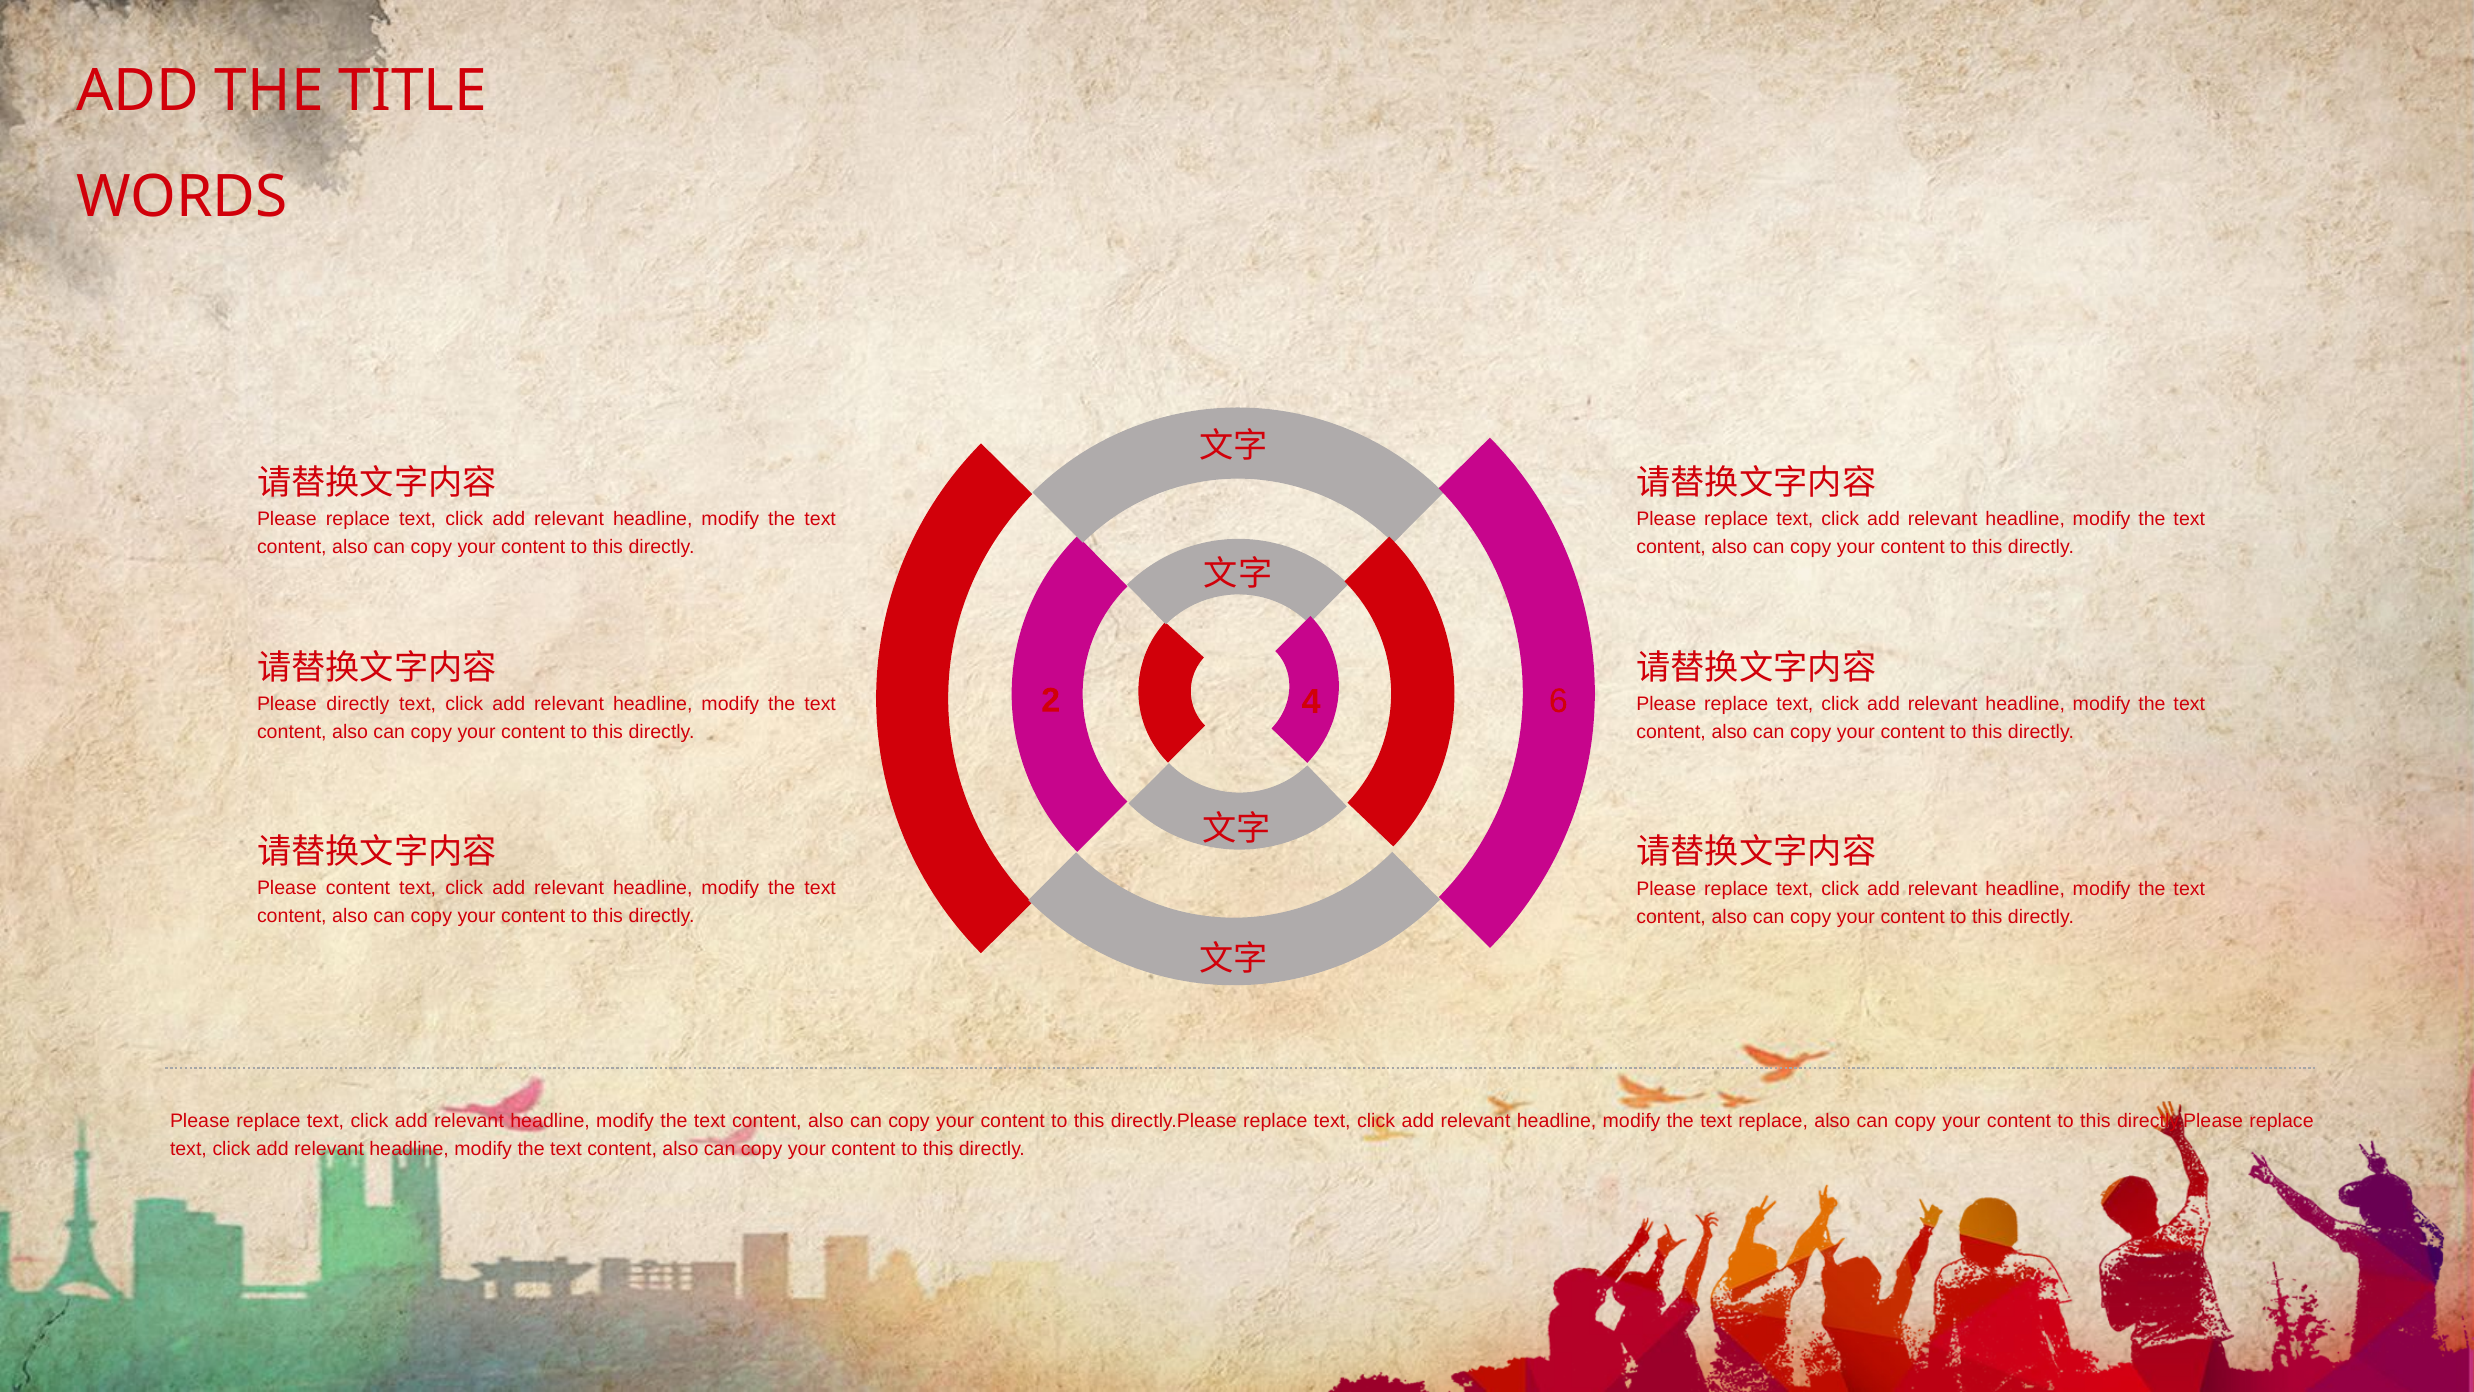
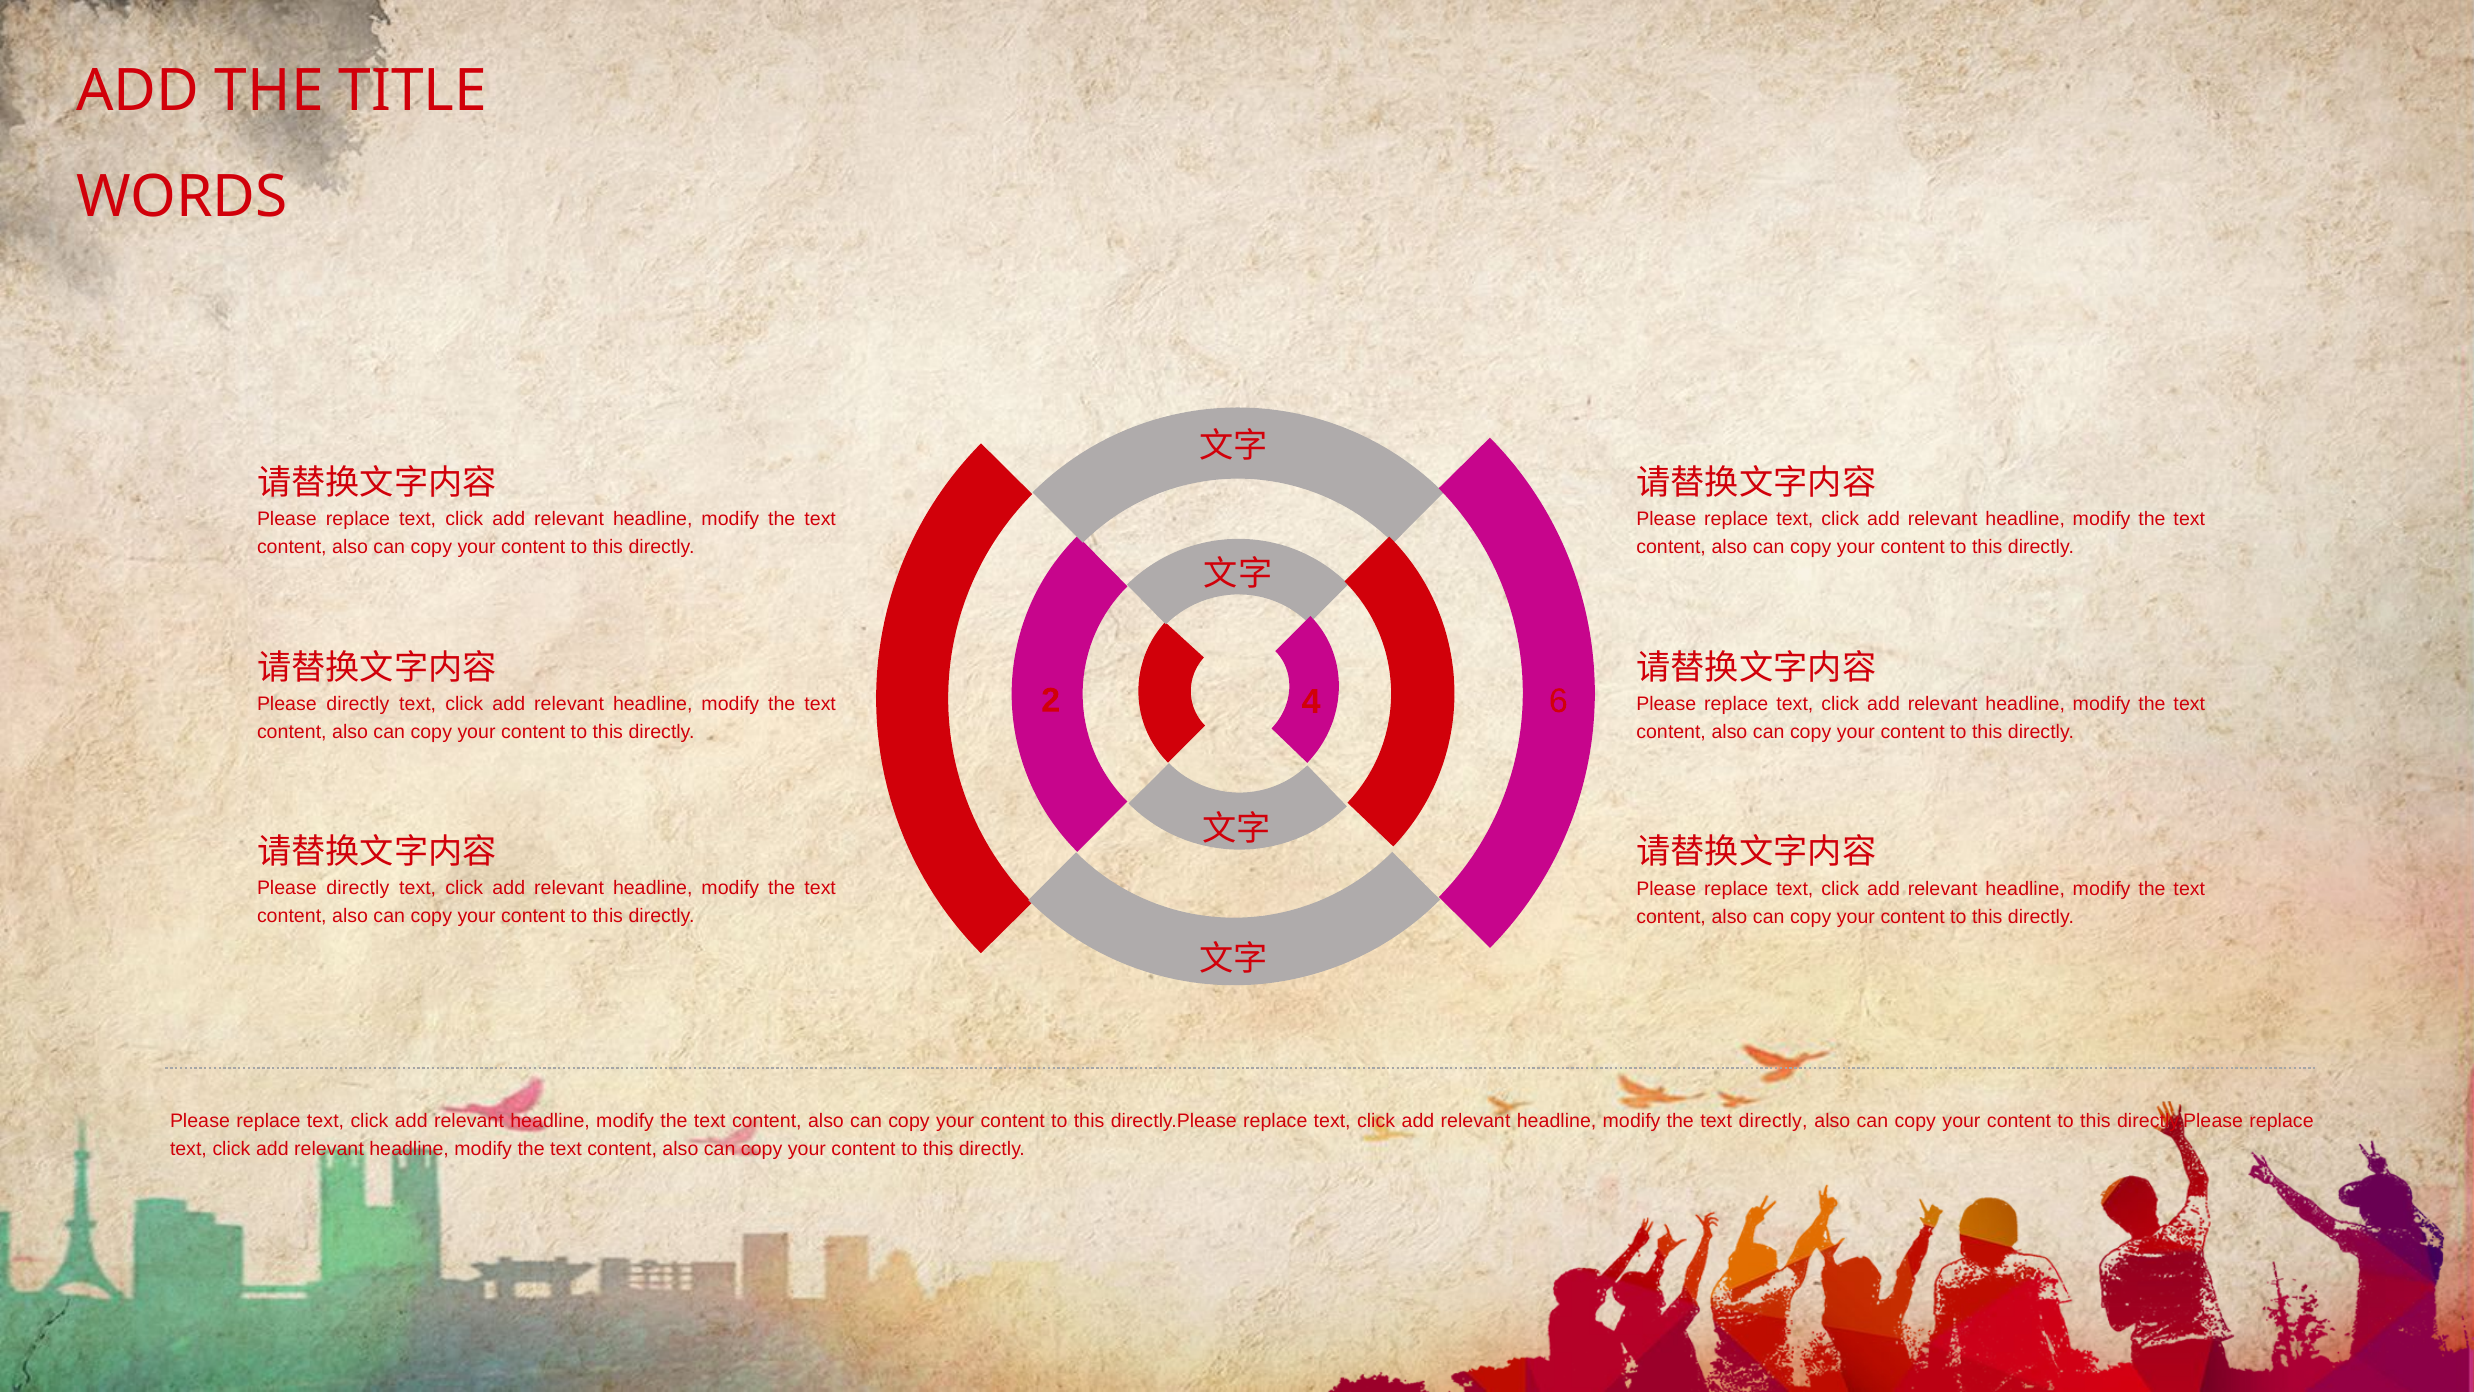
content at (358, 888): content -> directly
text replace: replace -> directly
